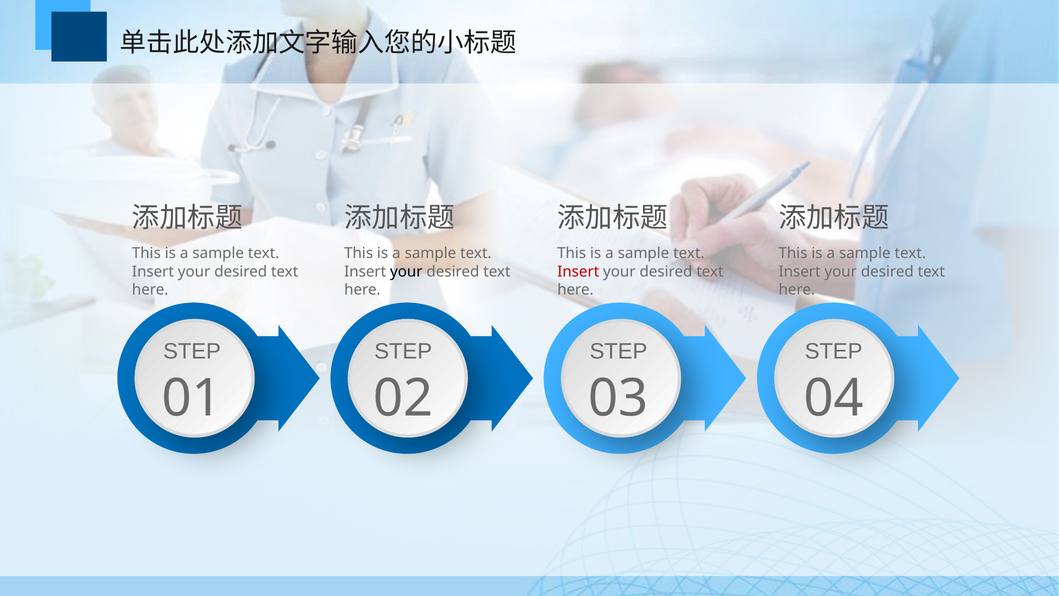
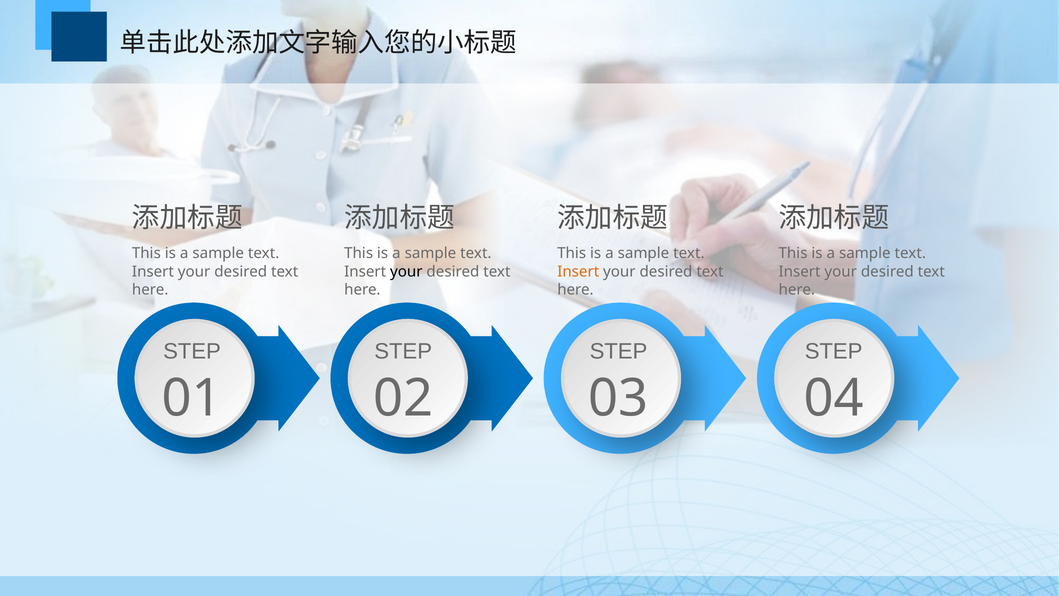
Insert at (578, 271) colour: red -> orange
